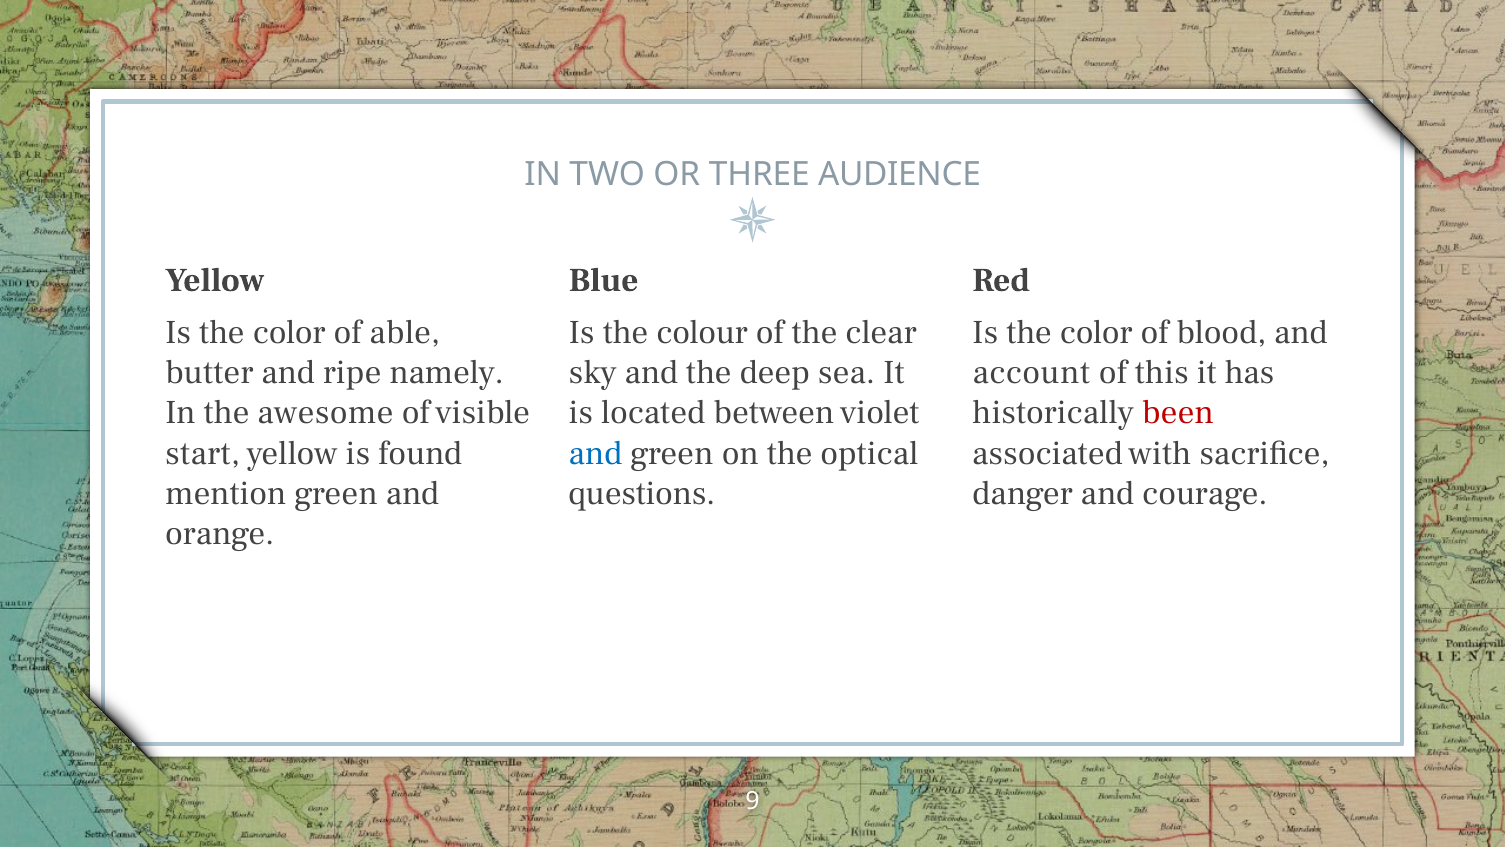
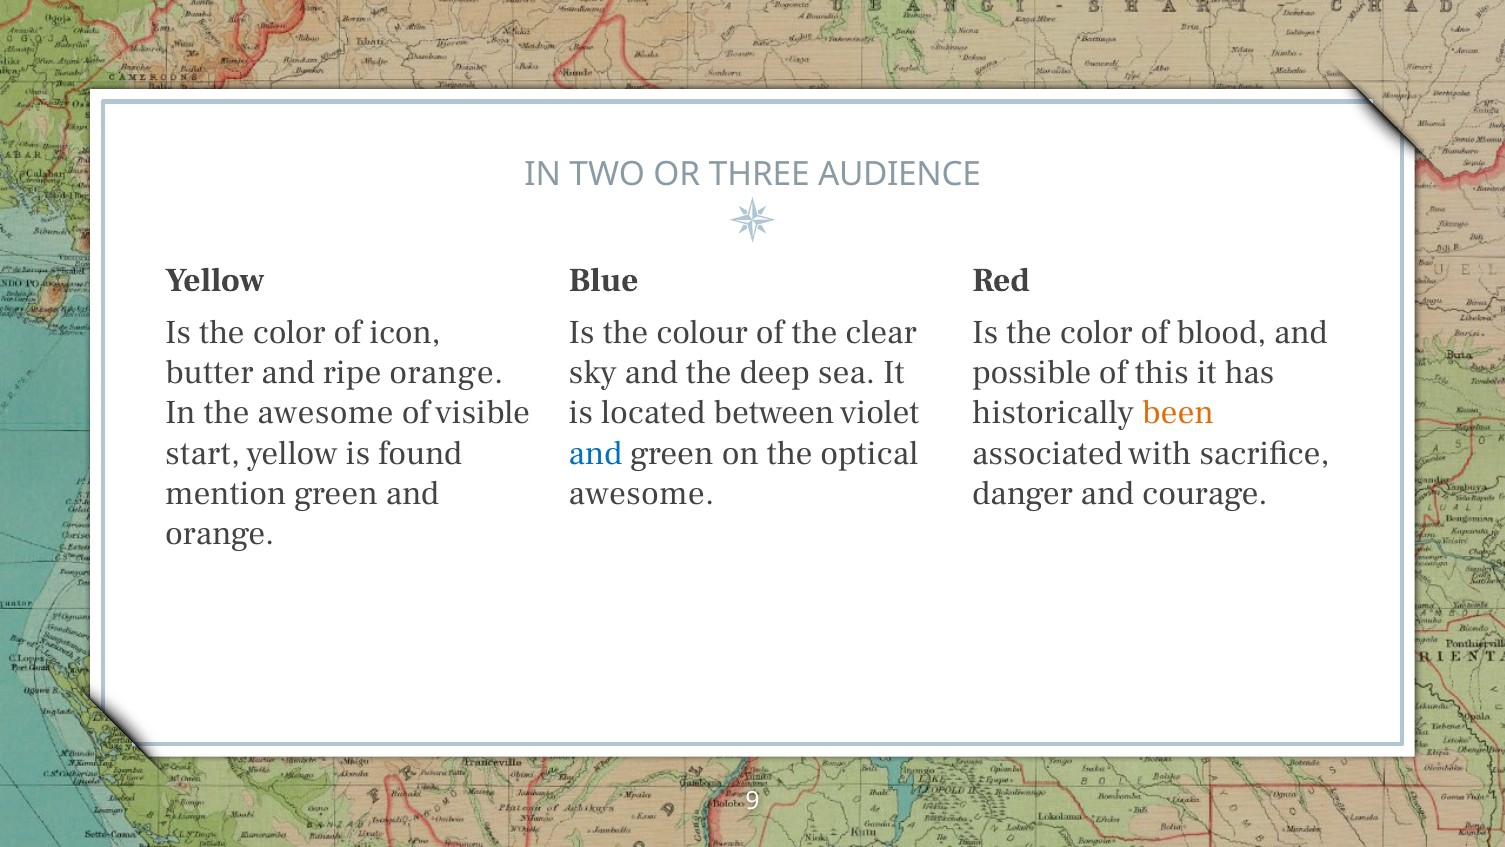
able: able -> icon
ripe namely: namely -> orange
account: account -> possible
been colour: red -> orange
questions at (642, 493): questions -> awesome
